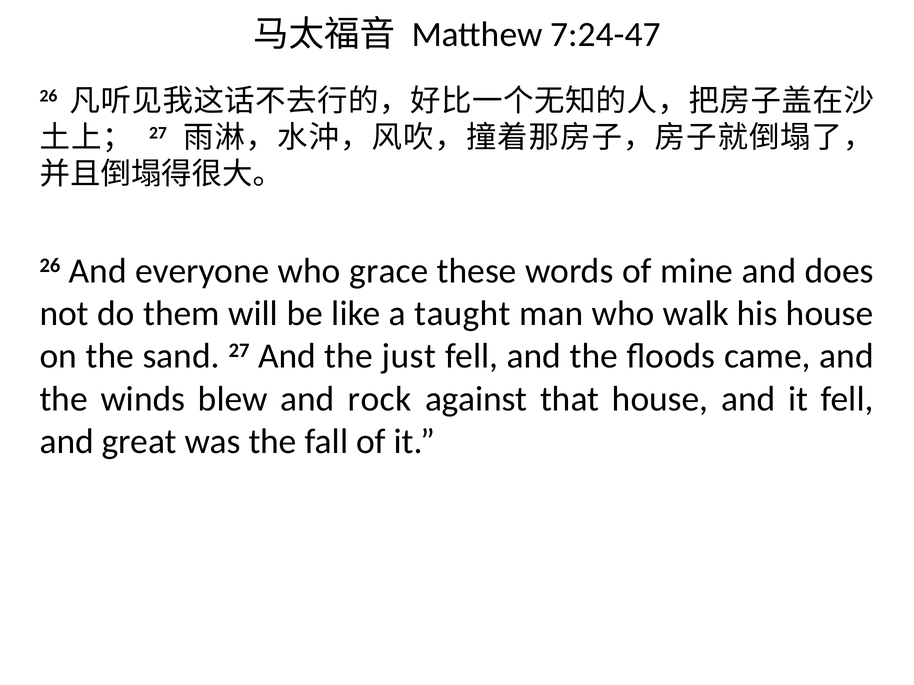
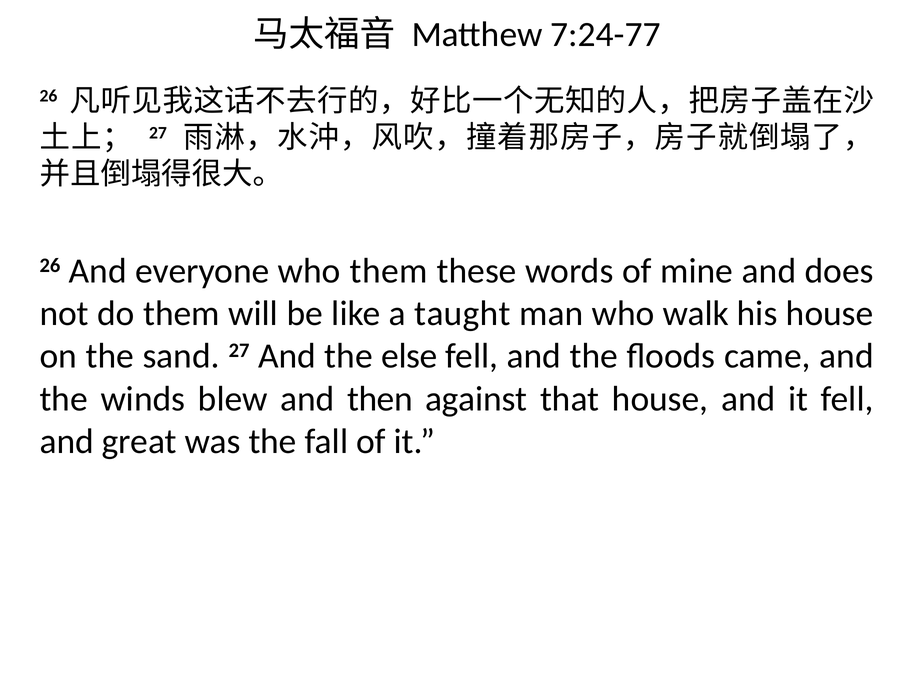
7:24-47: 7:24-47 -> 7:24-77
who grace: grace -> them
just: just -> else
rock: rock -> then
